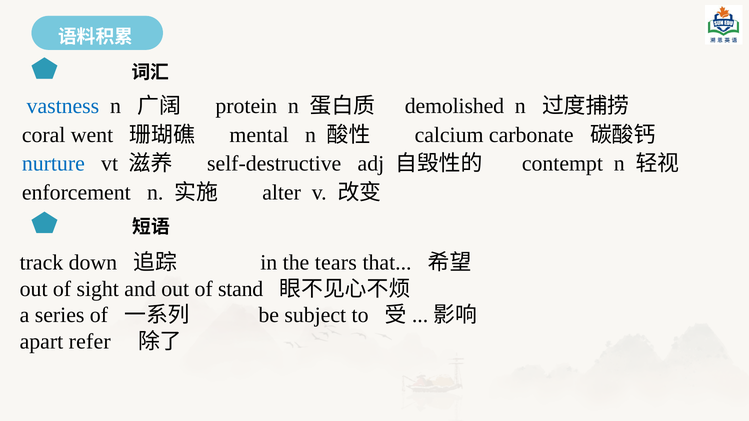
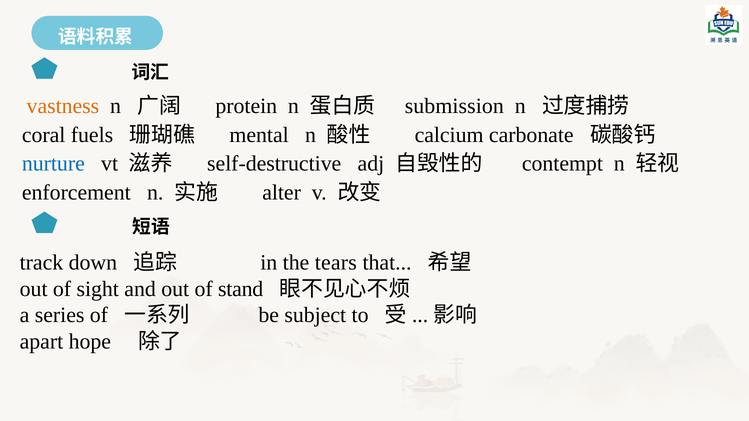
vastness colour: blue -> orange
demolished: demolished -> submission
went: went -> fuels
refer: refer -> hope
